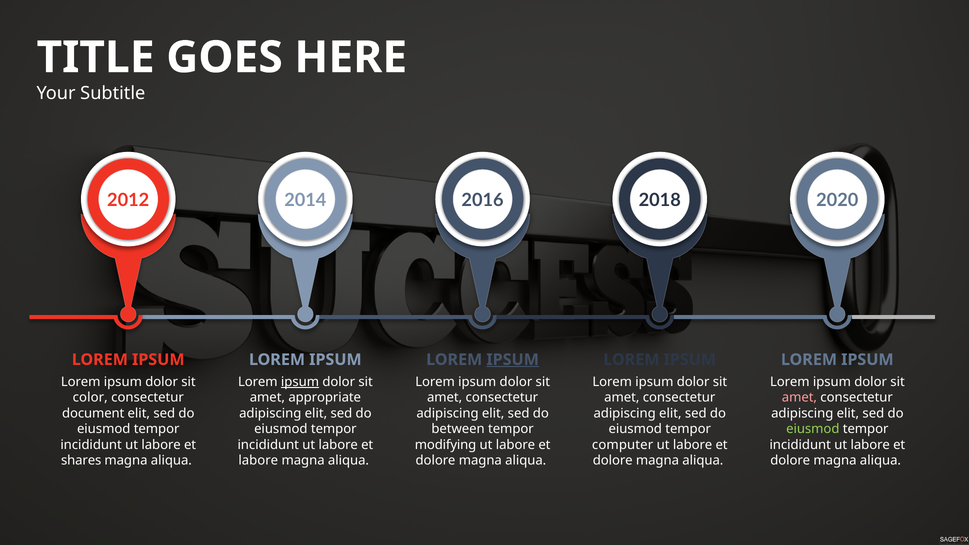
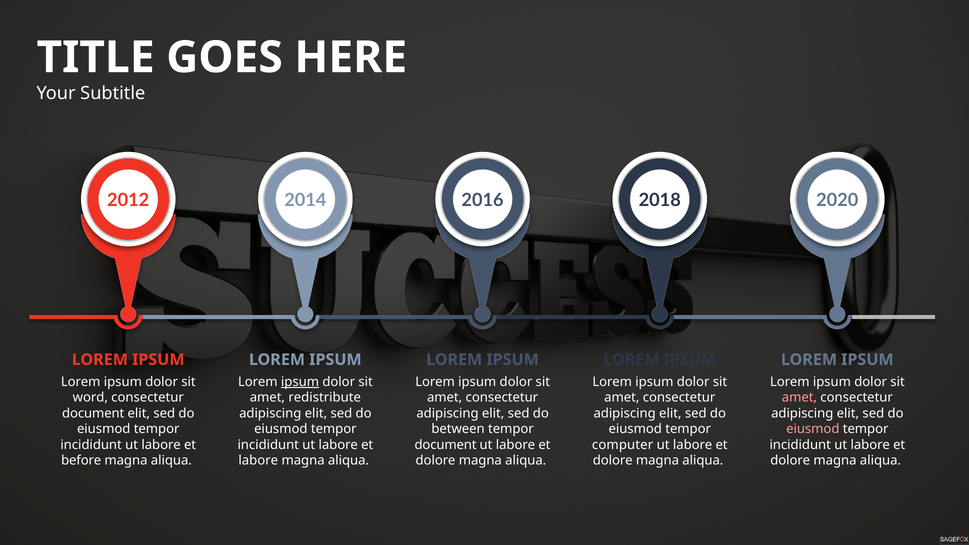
IPSUM at (513, 360) underline: present -> none
color: color -> word
appropriate: appropriate -> redistribute
eiusmod at (813, 429) colour: light green -> pink
modifying at (446, 445): modifying -> document
shares: shares -> before
